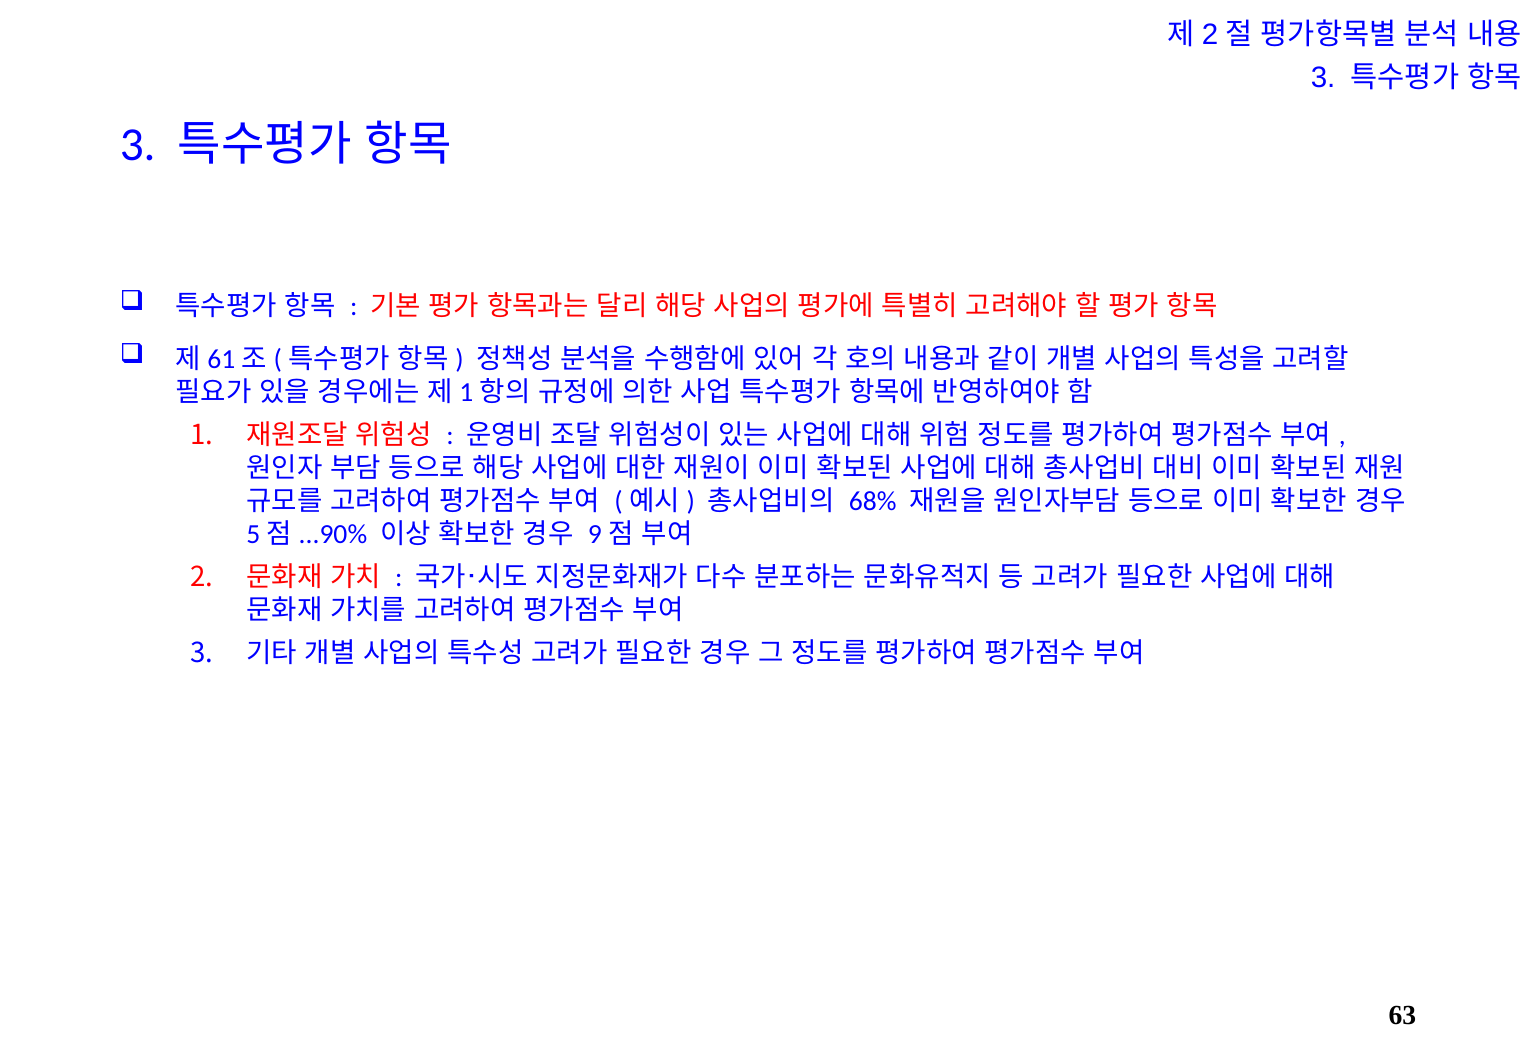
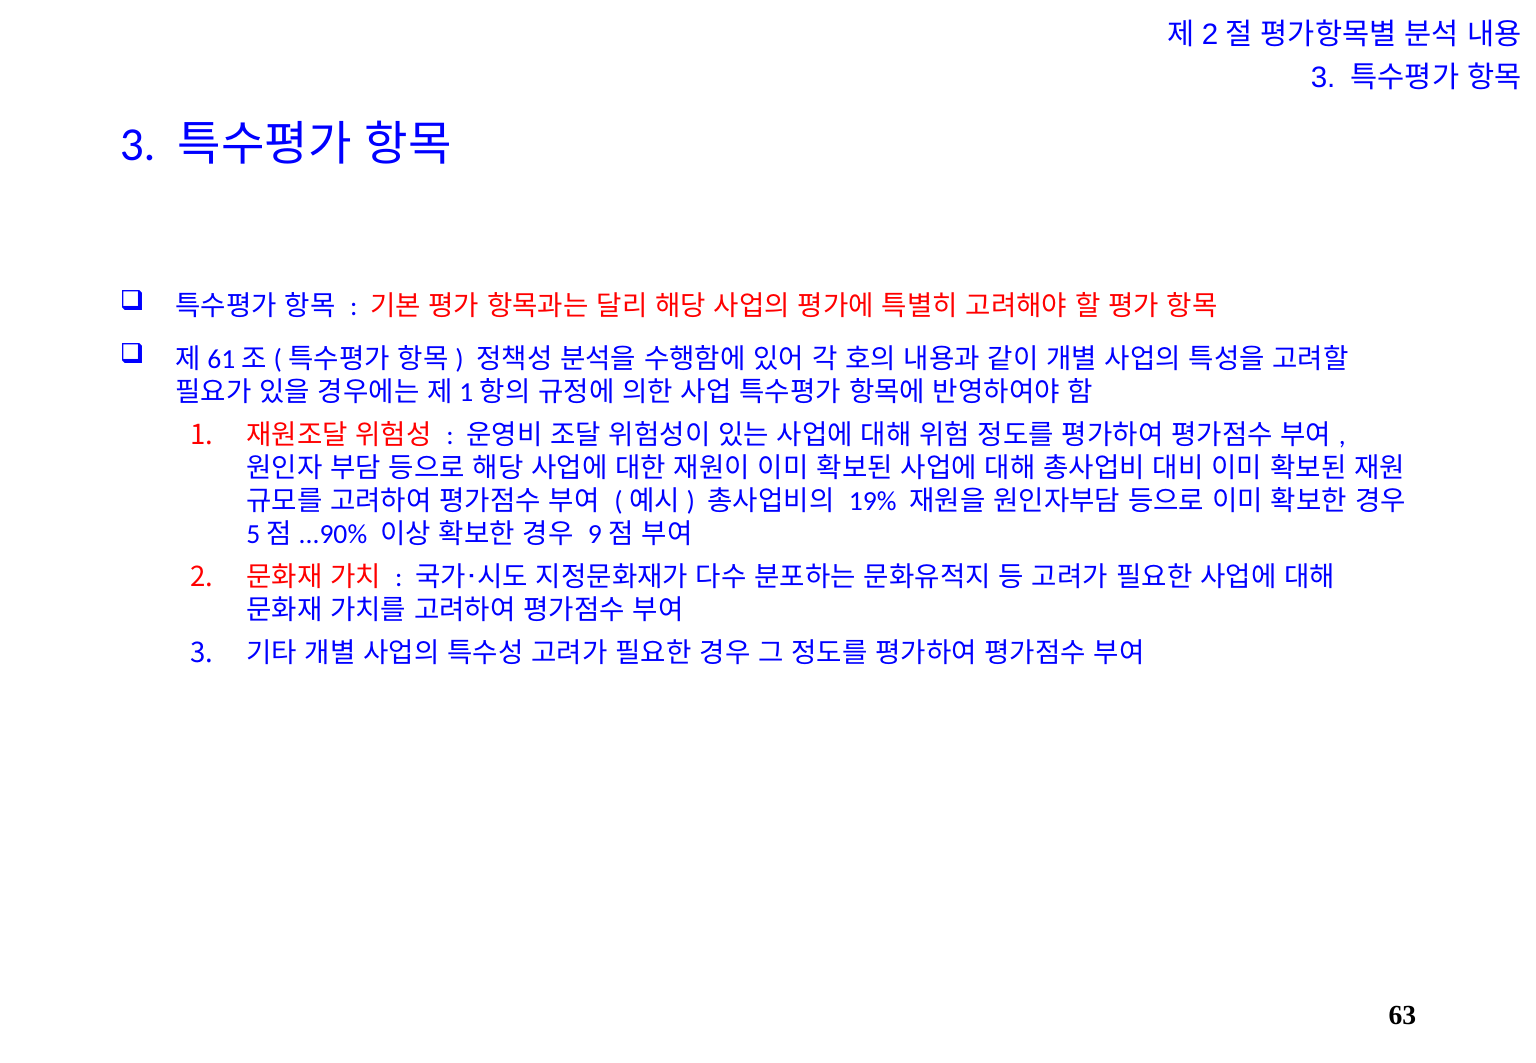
68%: 68% -> 19%
